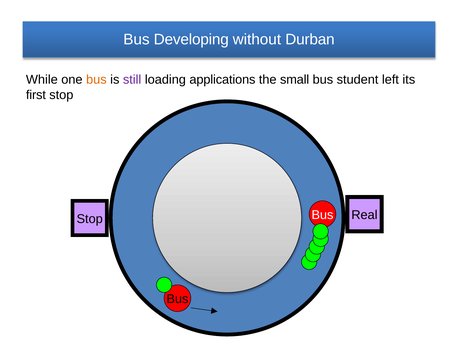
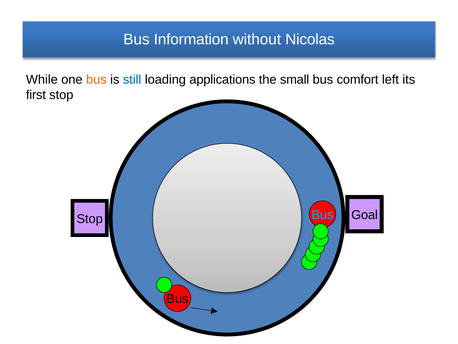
Developing: Developing -> Information
Durban: Durban -> Nicolas
still colour: purple -> blue
student: student -> comfort
Bus at (322, 215) colour: white -> light blue
Real: Real -> Goal
